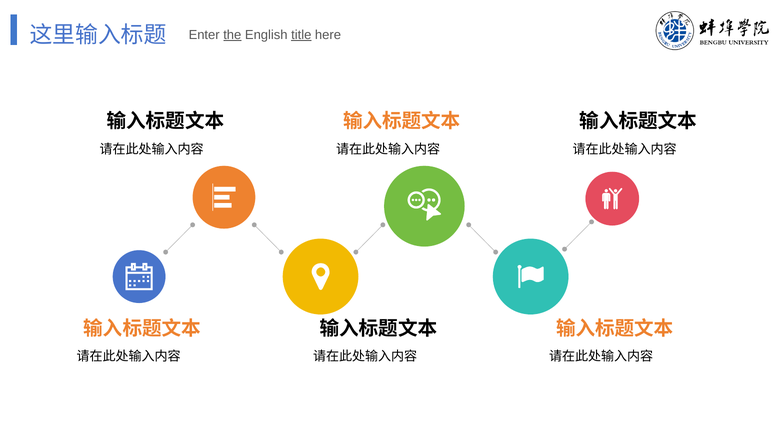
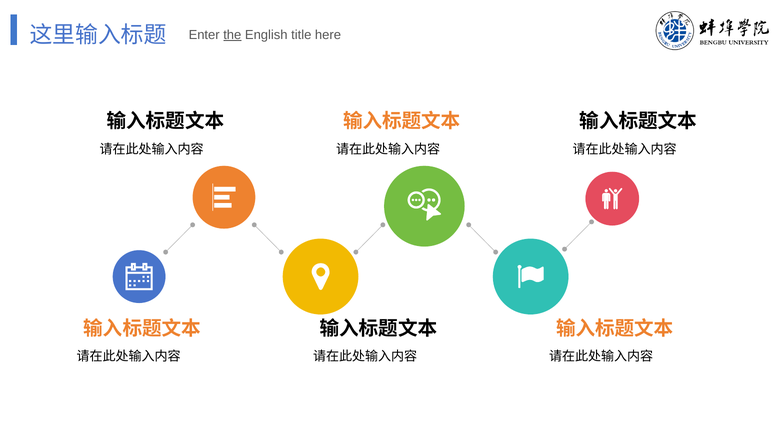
title underline: present -> none
